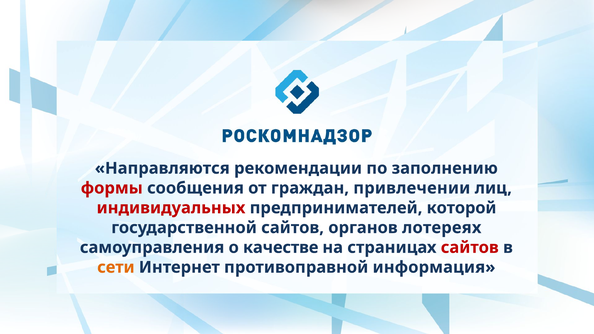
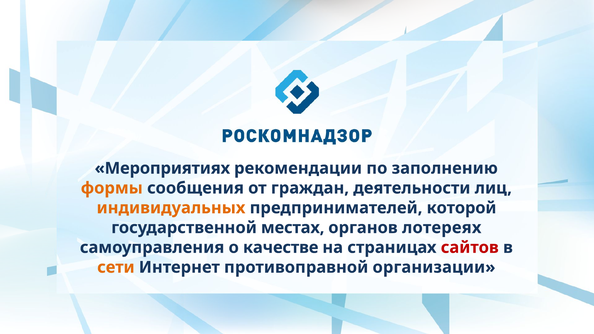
Направляются: Направляются -> Мероприятиях
формы colour: red -> orange
привлечении: привлечении -> деятельности
индивидуальных colour: red -> orange
государственной сайтов: сайтов -> местах
информация: информация -> организации
